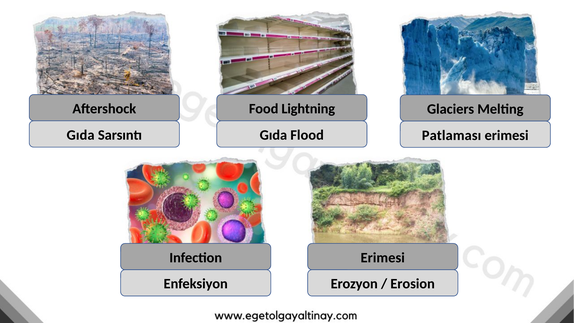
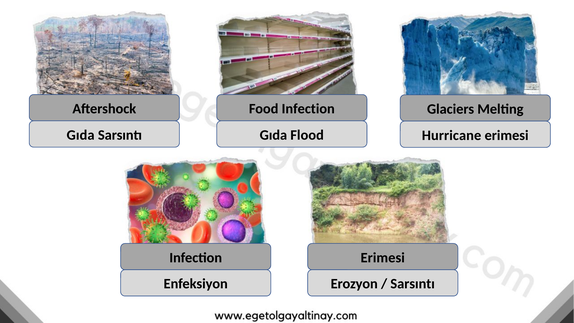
Food Lightning: Lightning -> Infection
Patlaması: Patlaması -> Hurricane
Erosion at (413, 284): Erosion -> Sarsıntı
